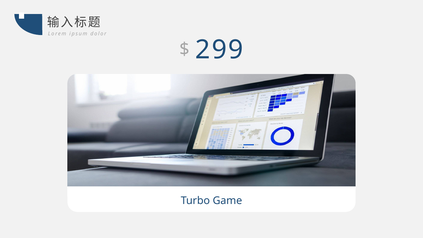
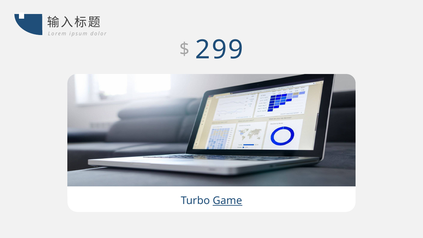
Game underline: none -> present
